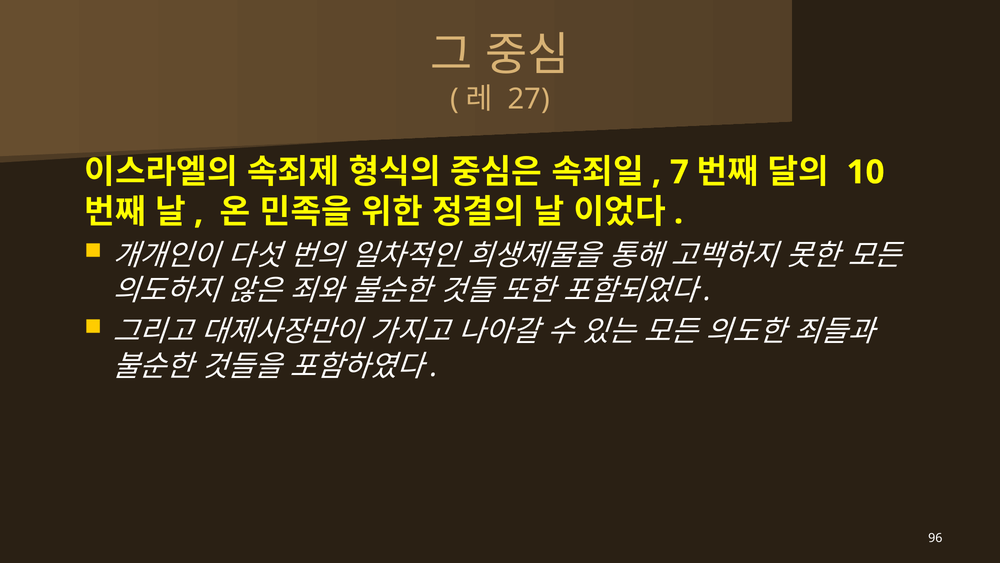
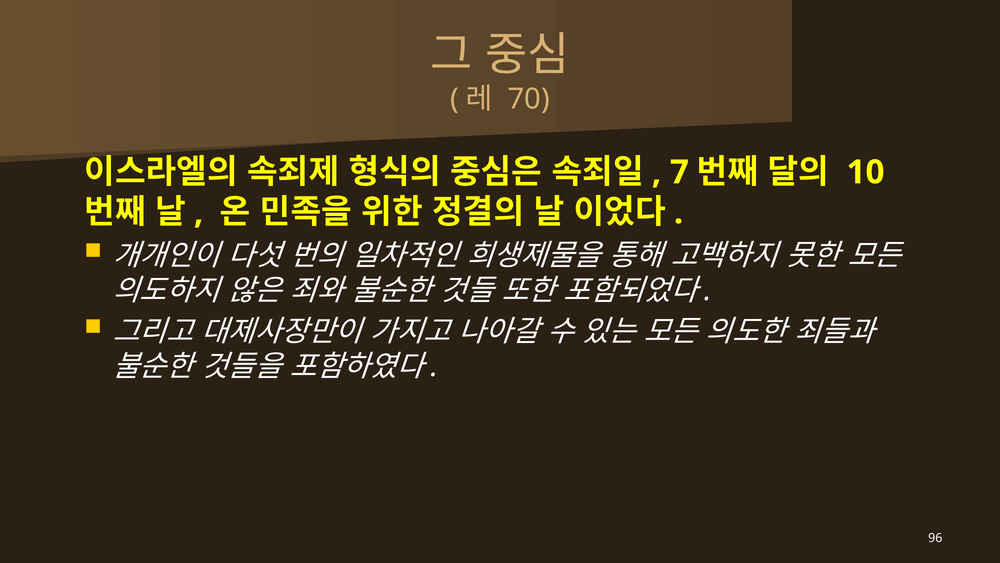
27: 27 -> 70
